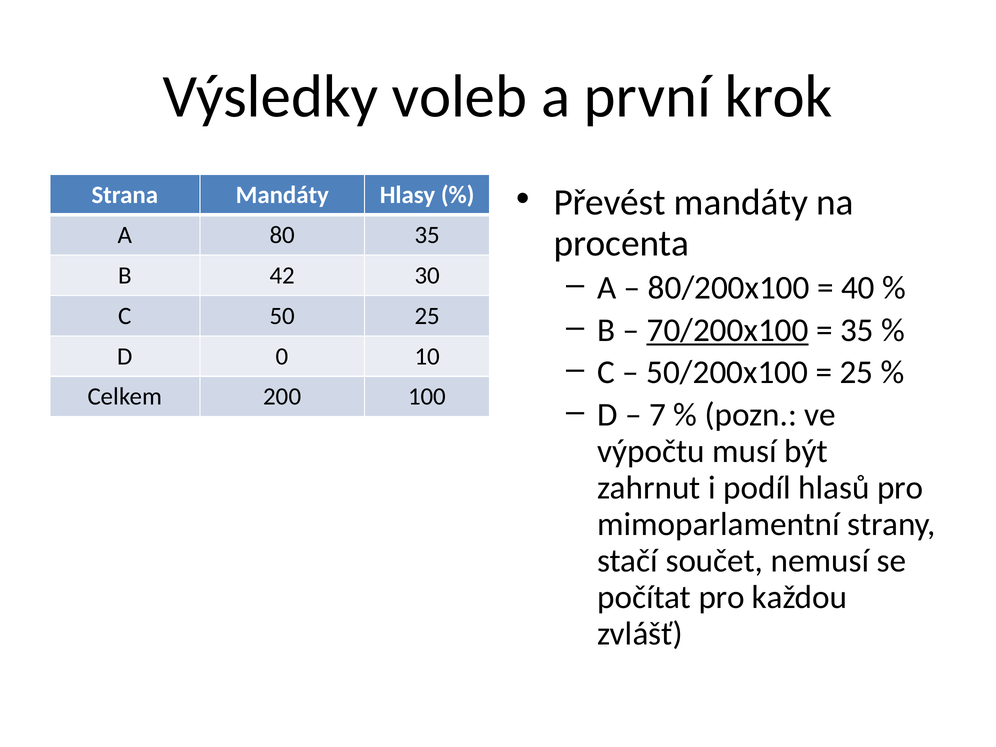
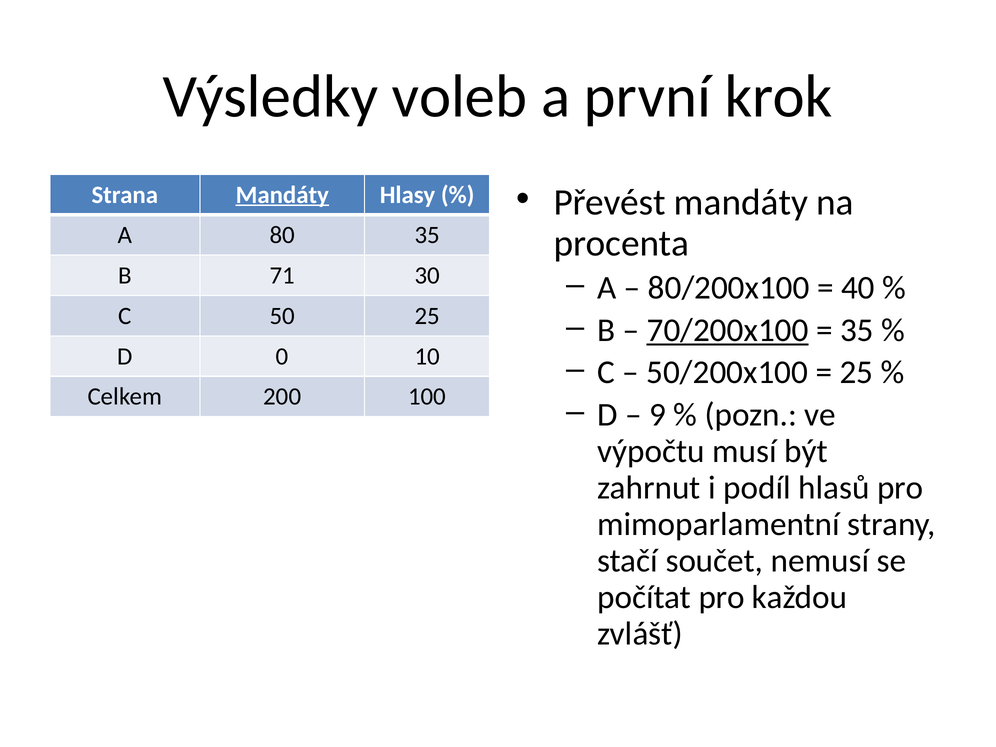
Mandáty at (282, 195) underline: none -> present
42: 42 -> 71
7: 7 -> 9
